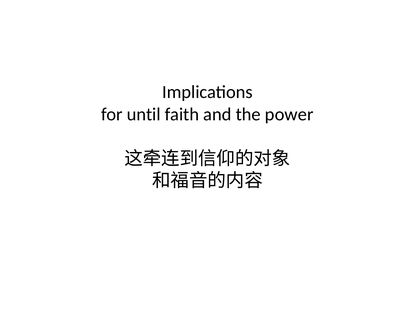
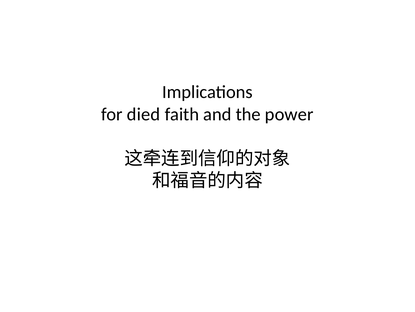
until: until -> died
